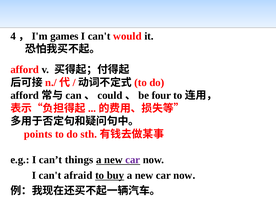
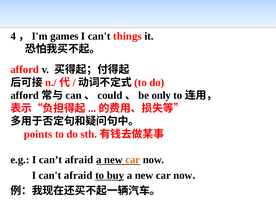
would: would -> things
four: four -> only
can’t things: things -> afraid
car at (133, 160) colour: purple -> orange
